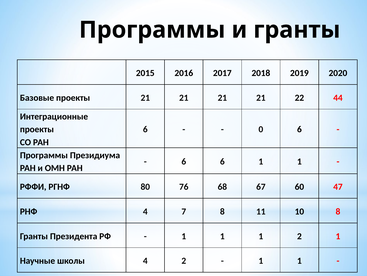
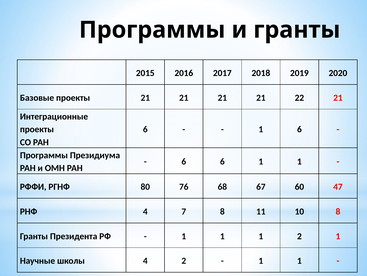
22 44: 44 -> 21
0 at (261, 129): 0 -> 1
